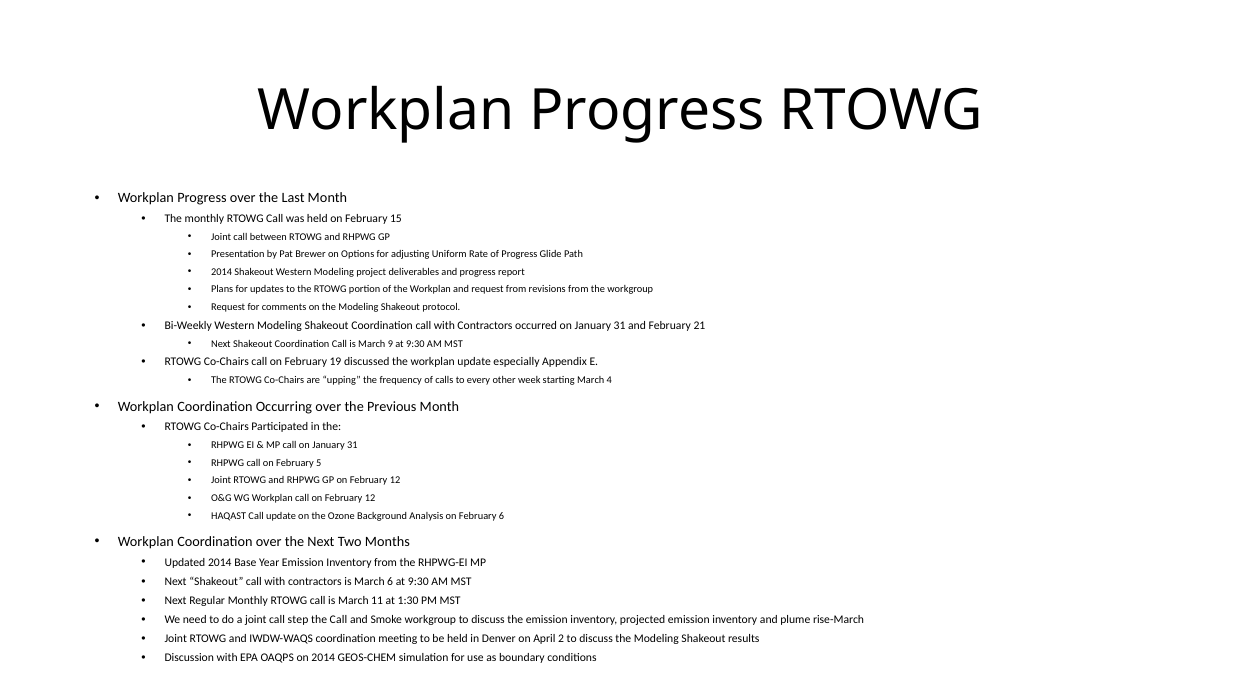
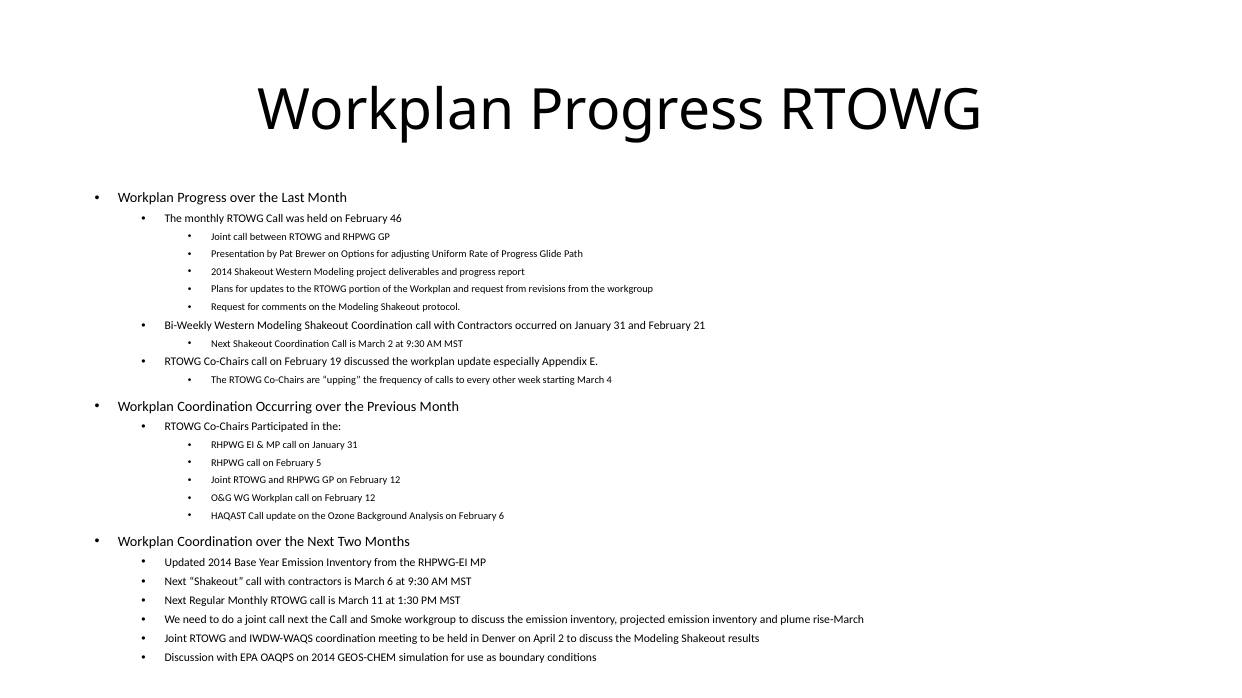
15: 15 -> 46
March 9: 9 -> 2
call step: step -> next
